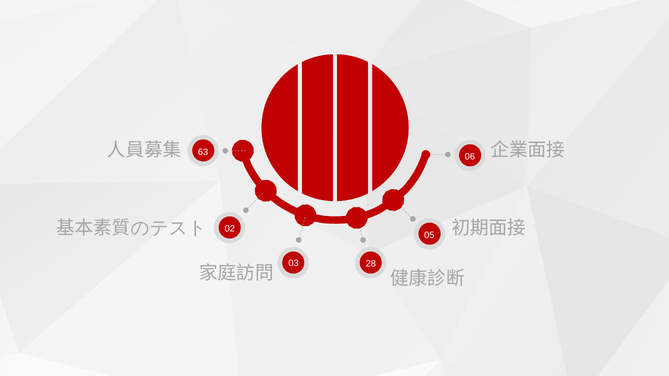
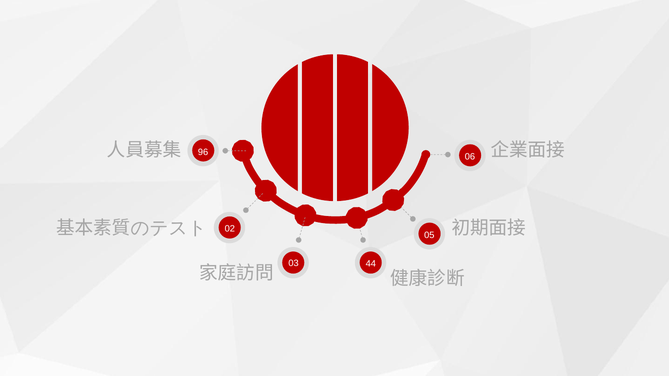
63: 63 -> 96
28: 28 -> 44
